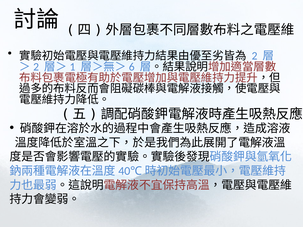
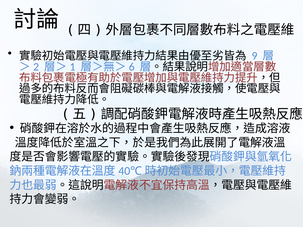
2: 2 -> 9
